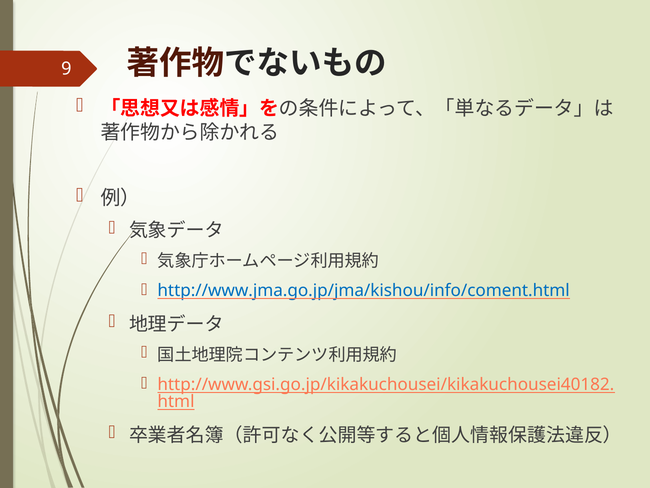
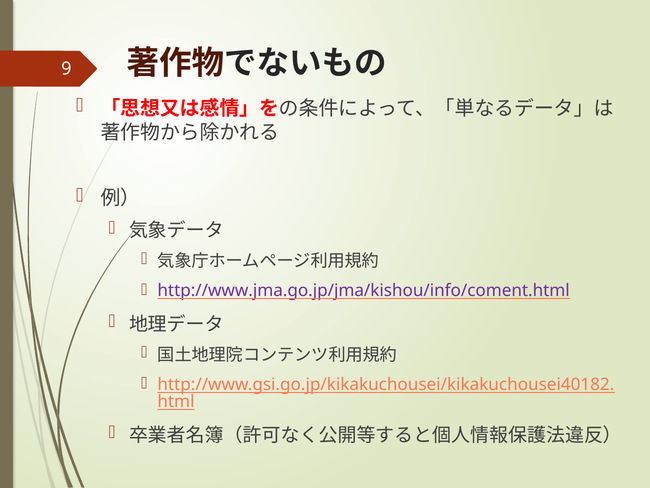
http://www.jma.go.jp/jma/kishou/info/coment.html colour: blue -> purple
